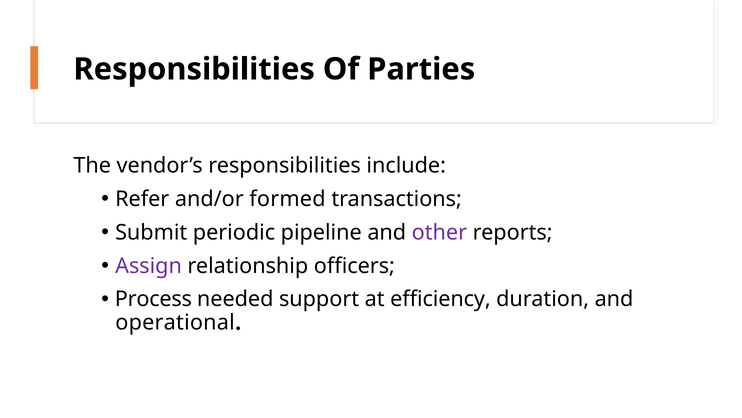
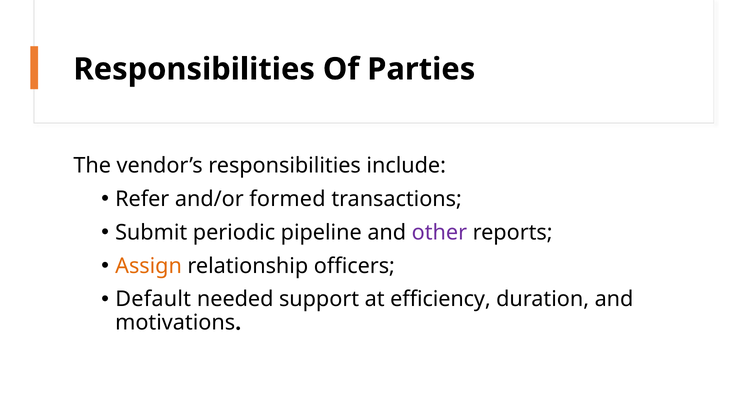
Assign colour: purple -> orange
Process: Process -> Default
operational: operational -> motivations
